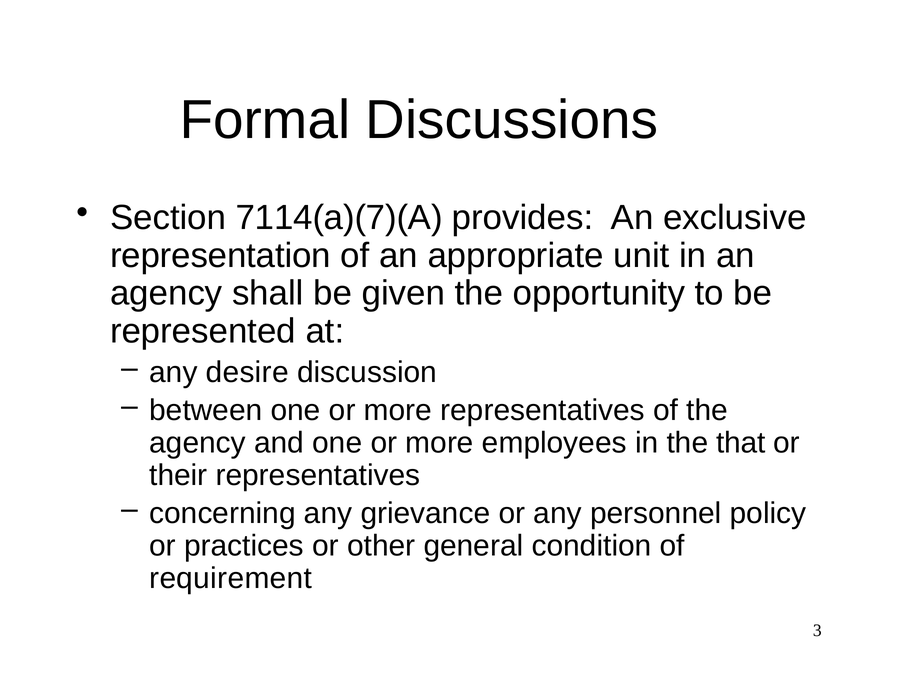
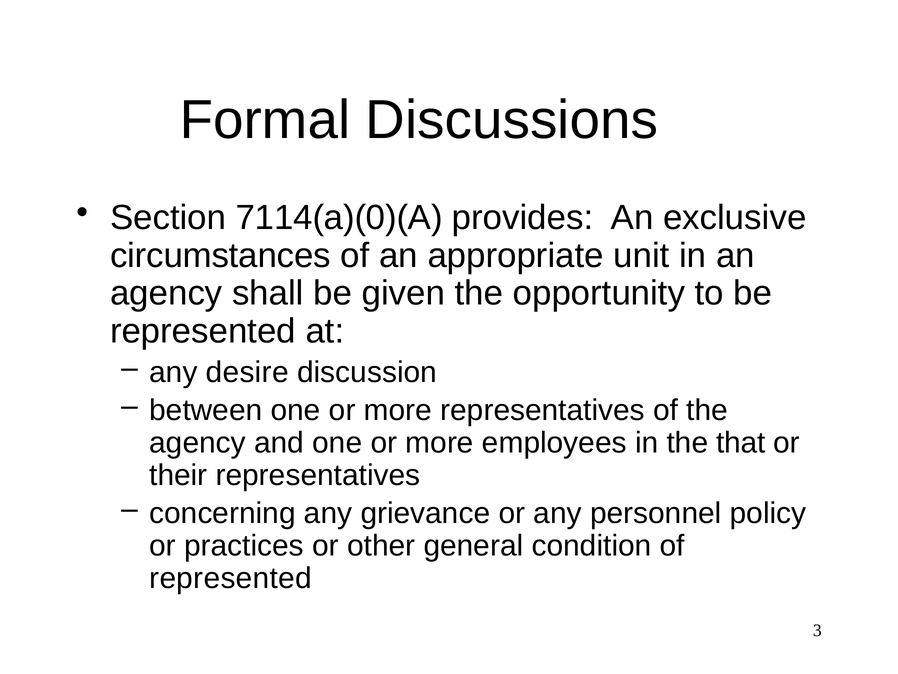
7114(a)(7)(A: 7114(a)(7)(A -> 7114(a)(0)(A
representation: representation -> circumstances
requirement at (231, 578): requirement -> represented
